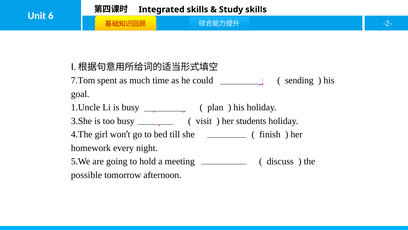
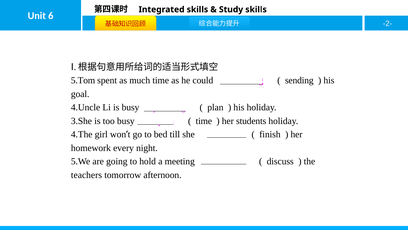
7.Tom: 7.Tom -> 5.Tom
1.Uncle: 1.Uncle -> 4.Uncle
visit at (204, 121): visit -> time
possible: possible -> teachers
